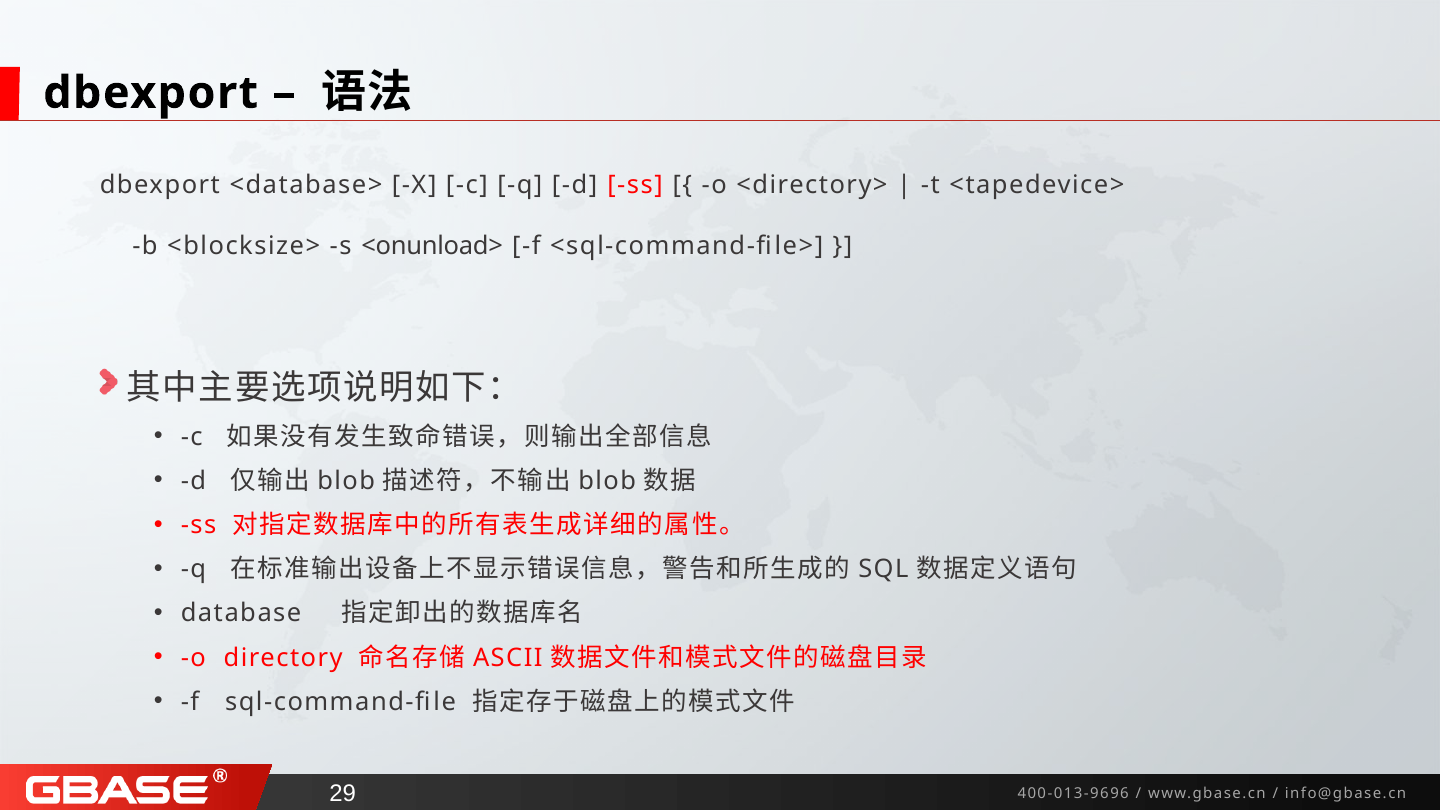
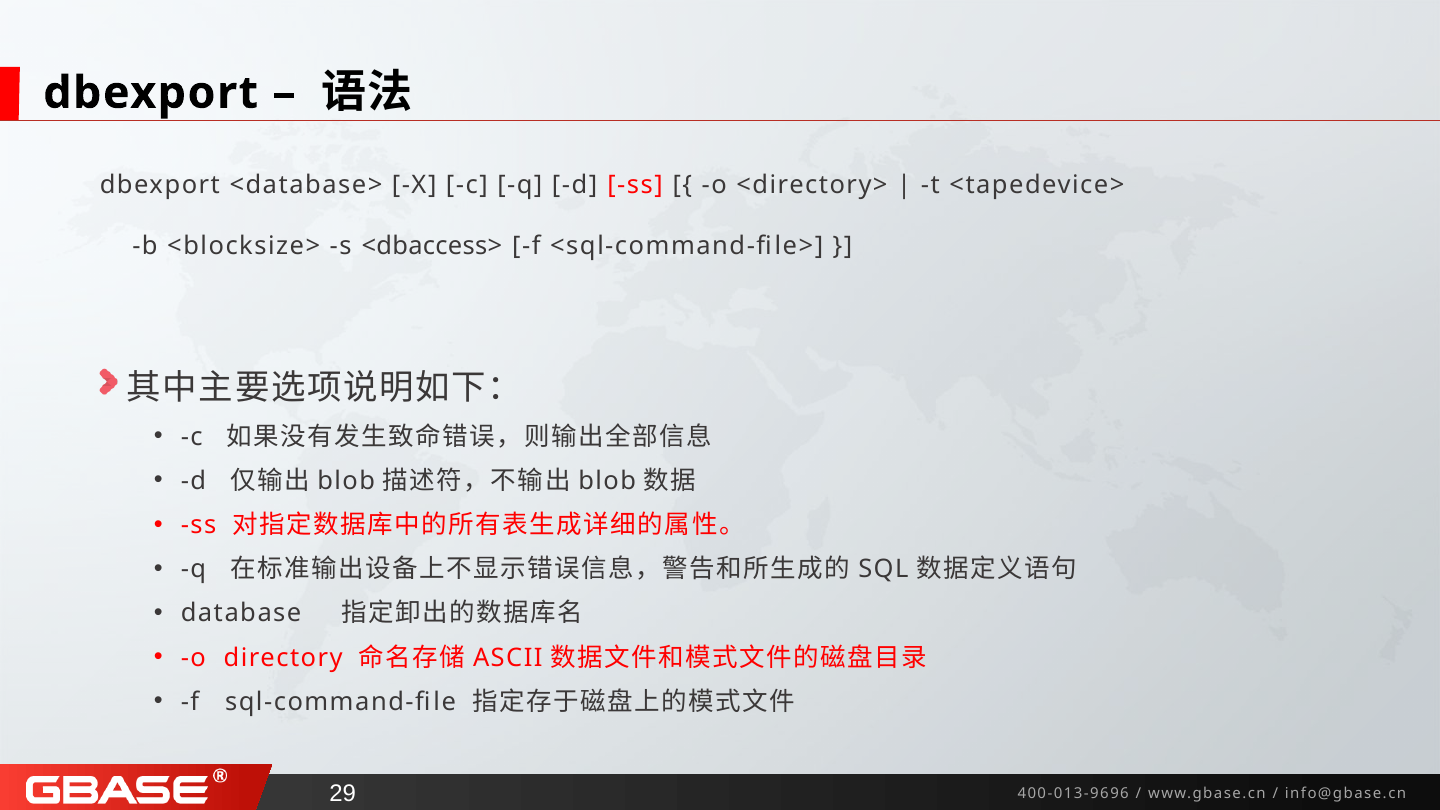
<onunload>: <onunload> -> <dbaccess>
